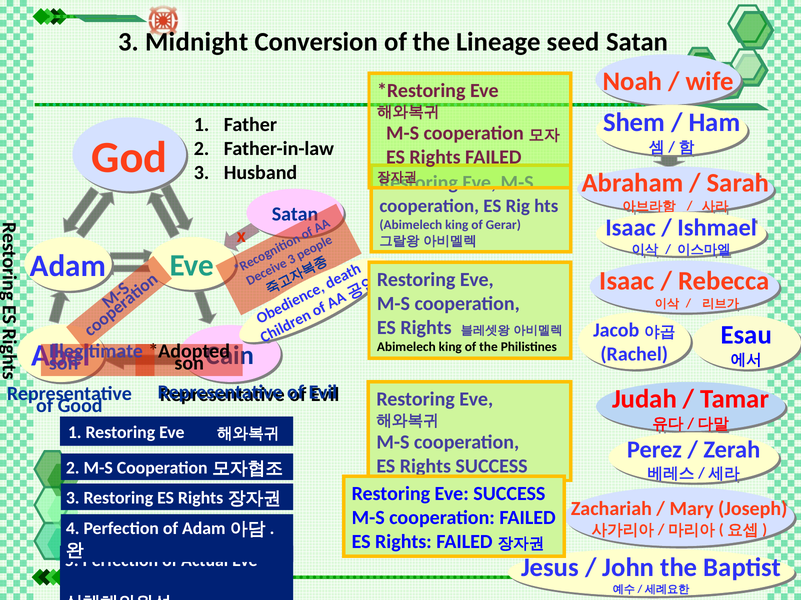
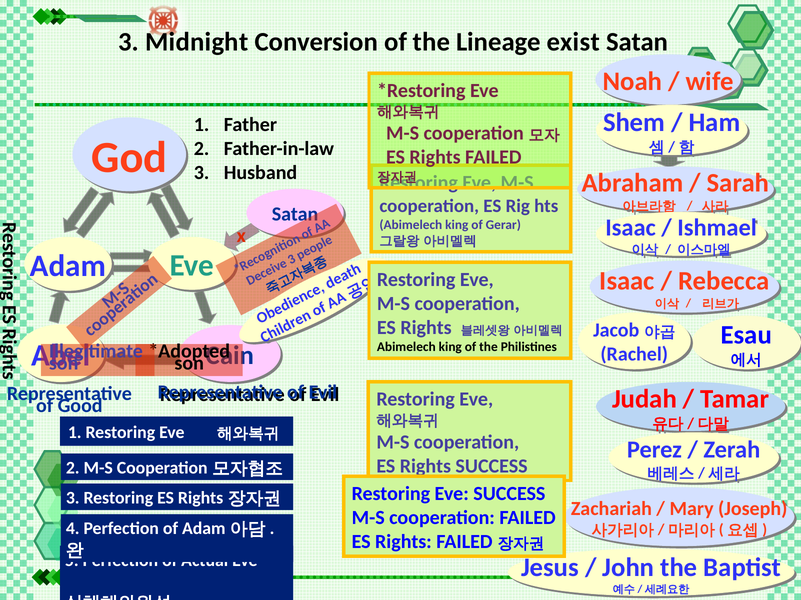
seed: seed -> exist
